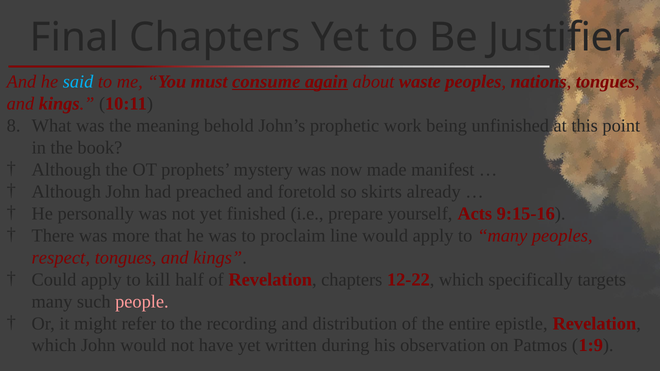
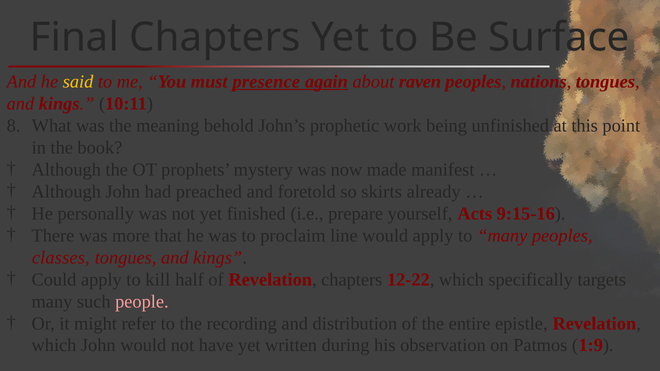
Justifier: Justifier -> Surface
said colour: light blue -> yellow
consume: consume -> presence
waste: waste -> raven
respect: respect -> classes
